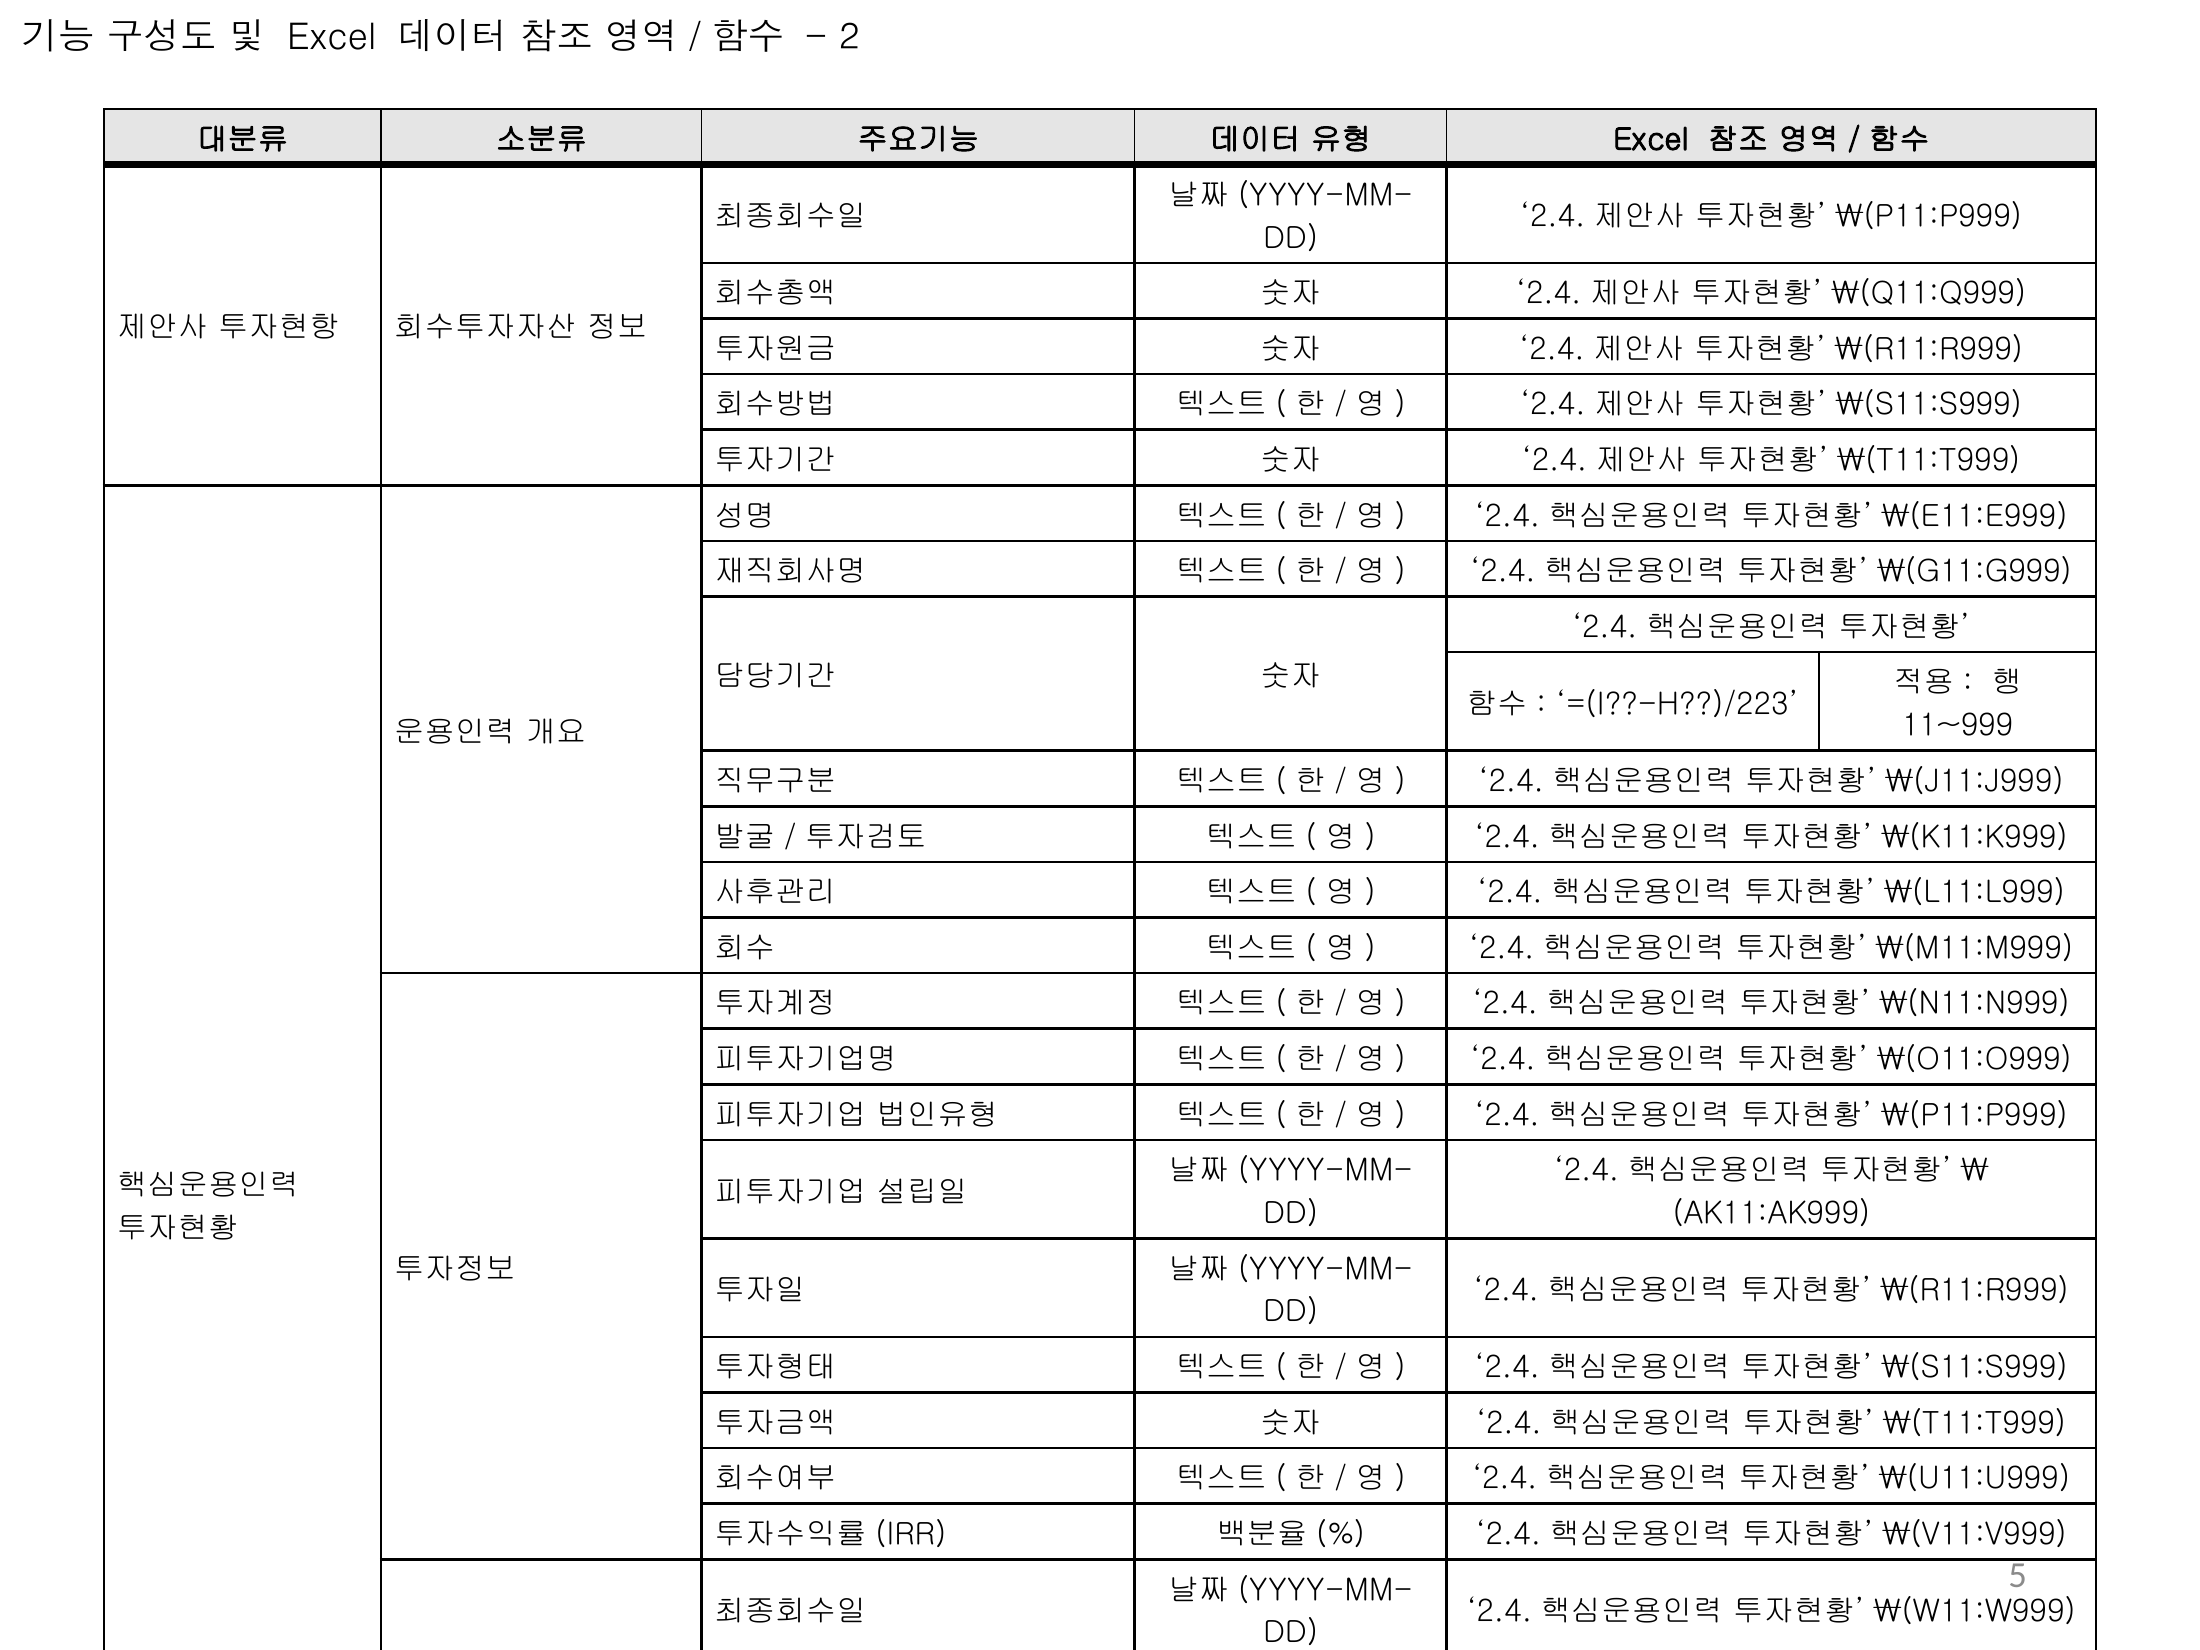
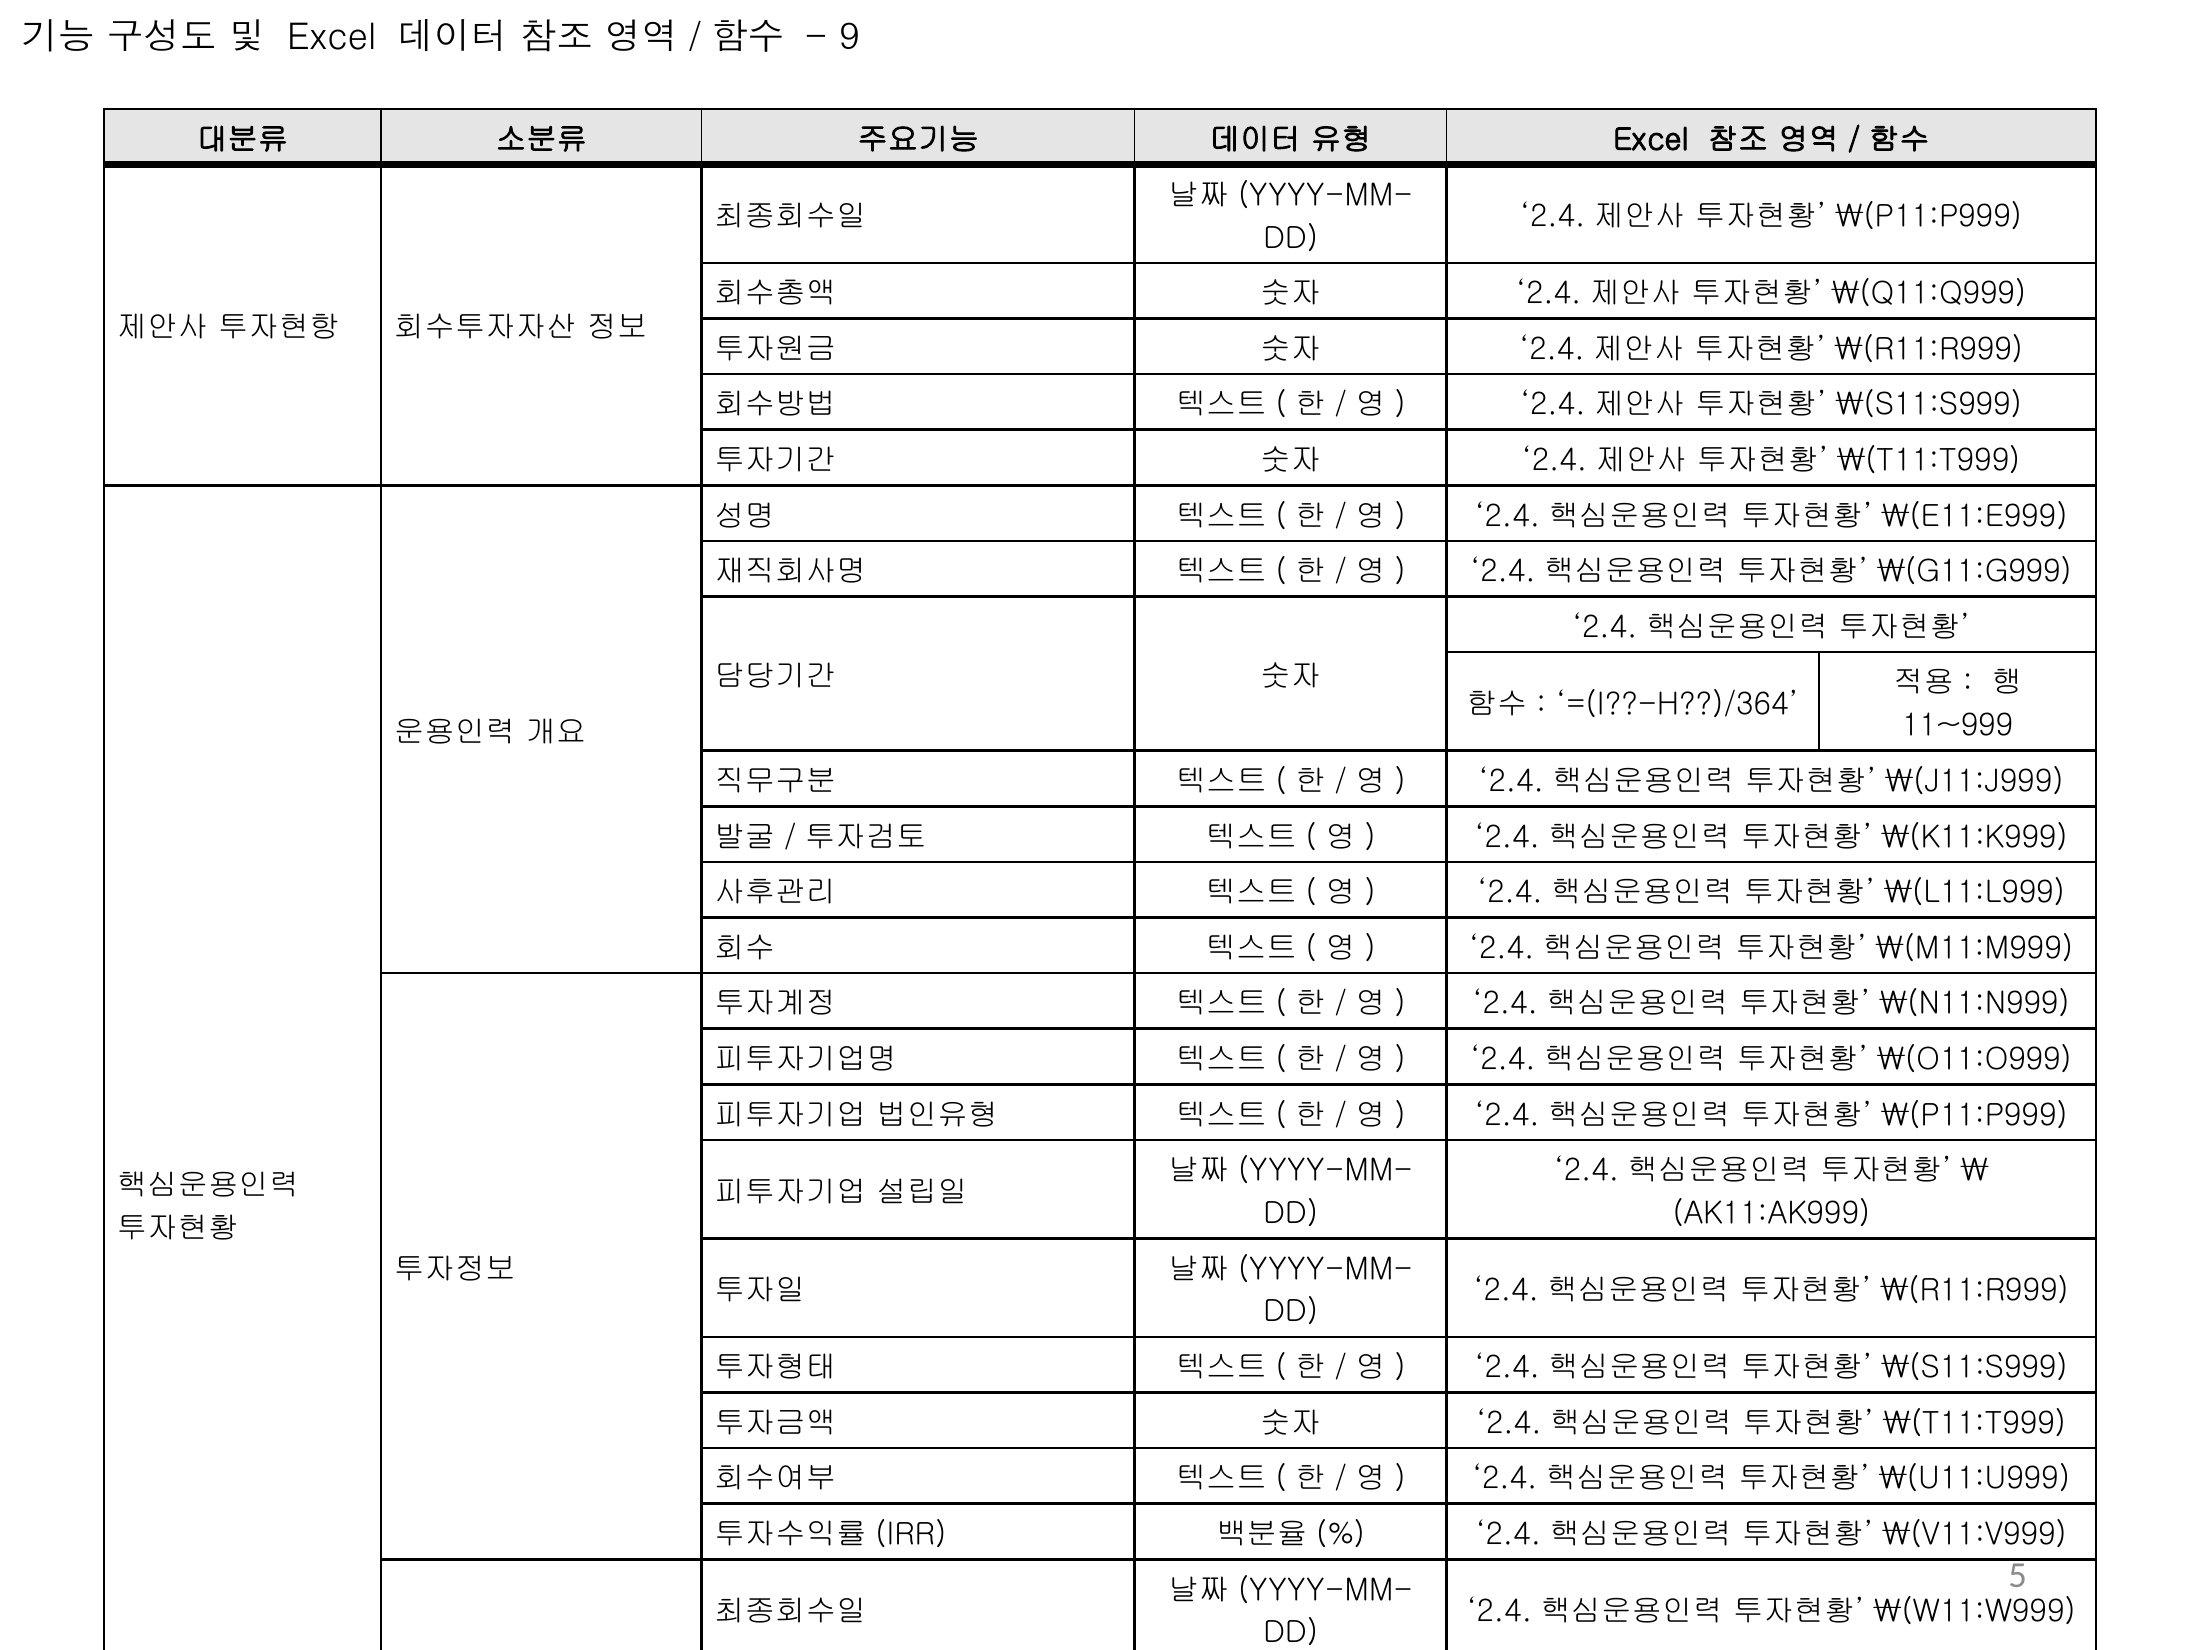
2: 2 -> 9
=(I??-H??)/223: =(I??-H??)/223 -> =(I??-H??)/364
